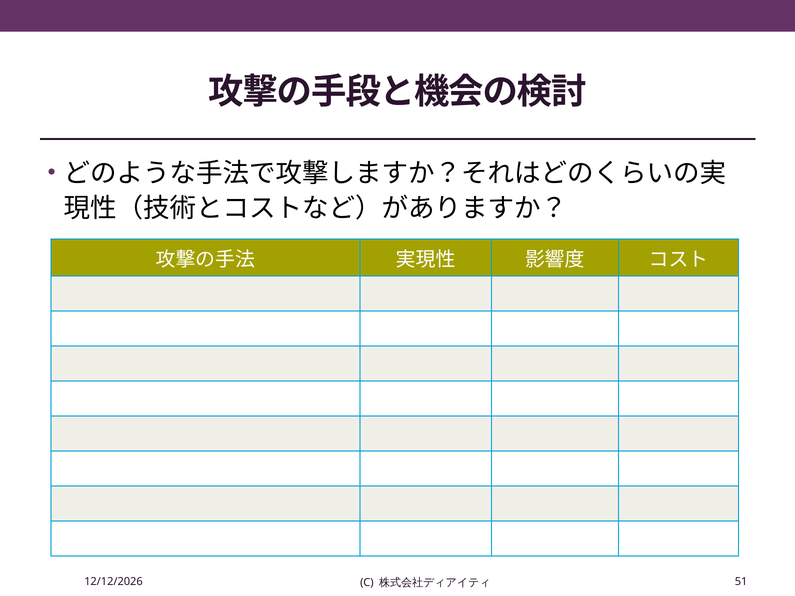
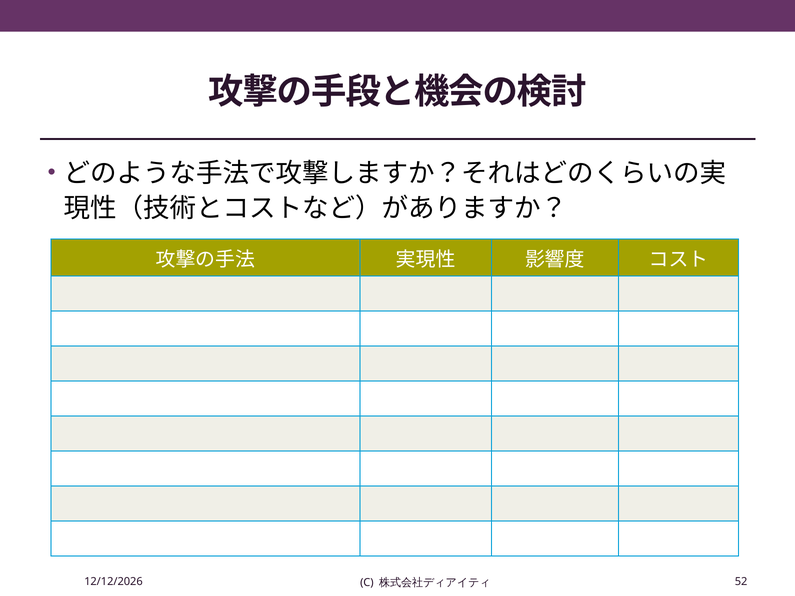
51: 51 -> 52
